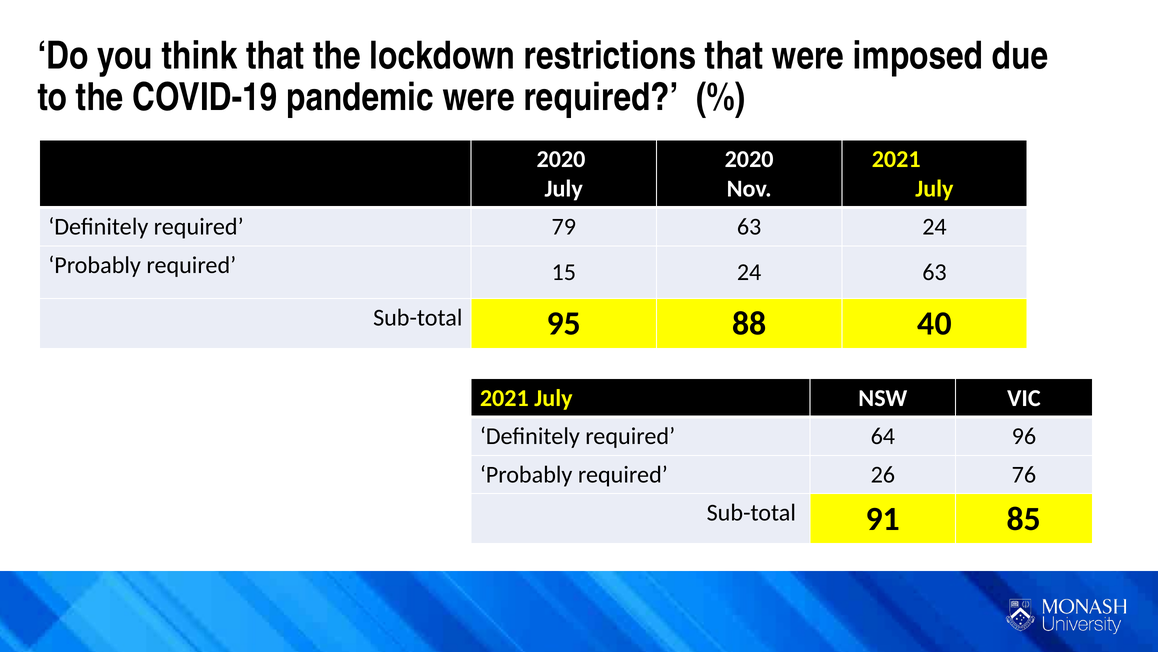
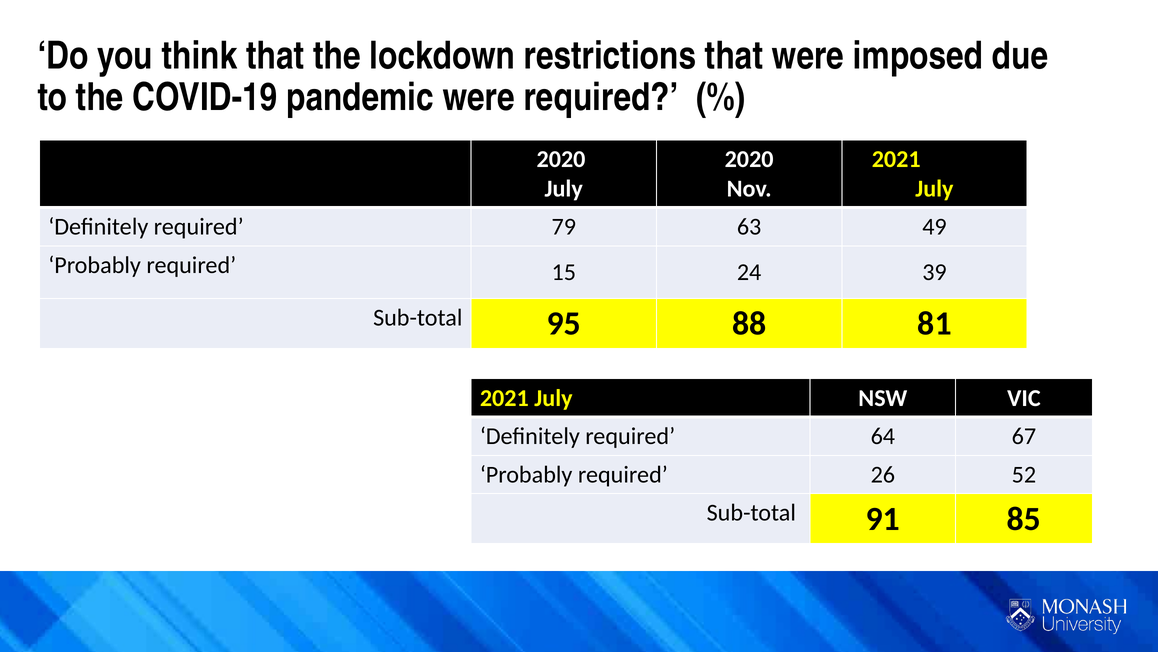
63 24: 24 -> 49
24 63: 63 -> 39
40: 40 -> 81
96: 96 -> 67
76: 76 -> 52
